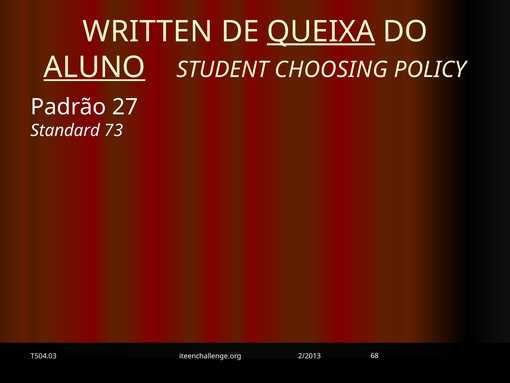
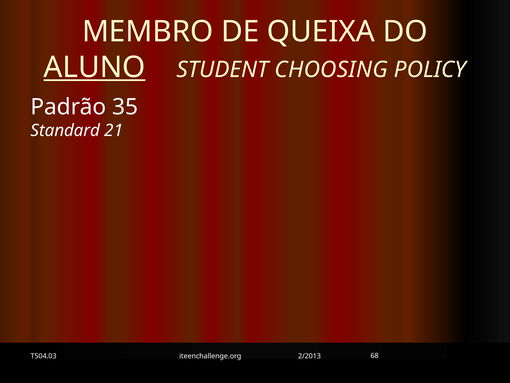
WRITTEN: WRITTEN -> MEMBRO
QUEIXA underline: present -> none
27: 27 -> 35
73: 73 -> 21
